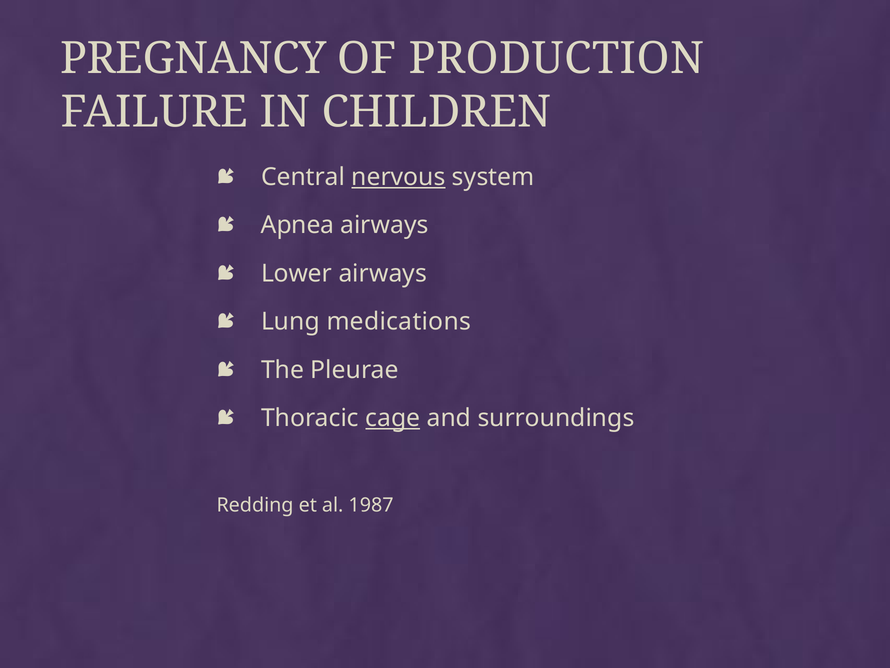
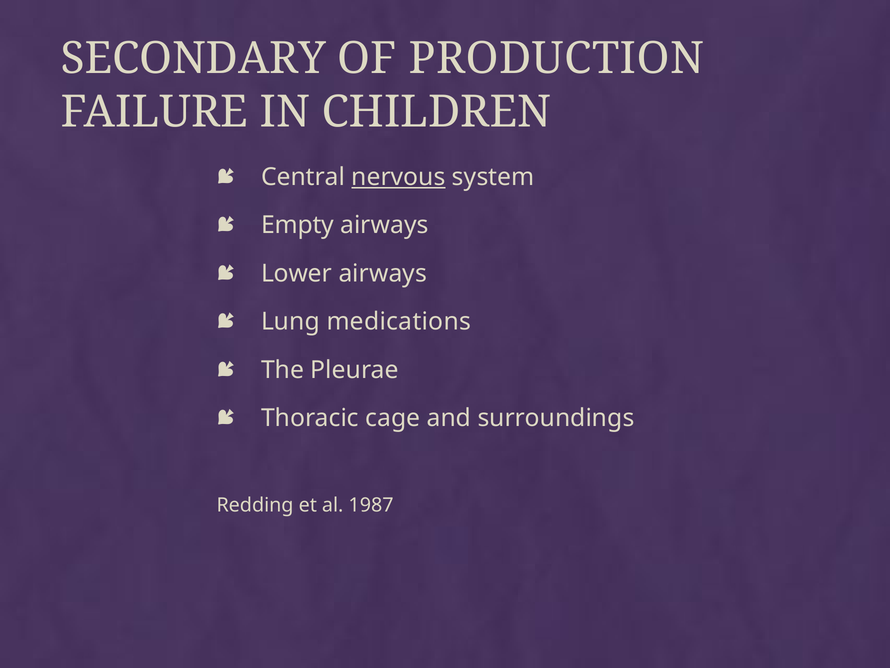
PREGNANCY: PREGNANCY -> SECONDARY
Apnea: Apnea -> Empty
cage underline: present -> none
